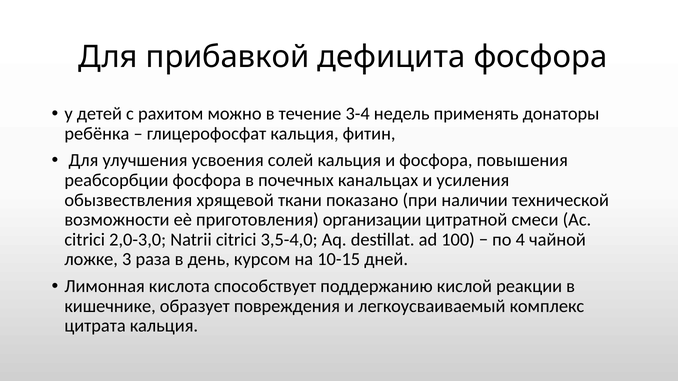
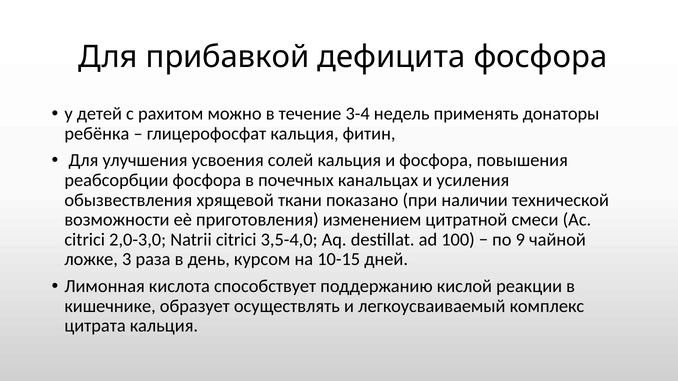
организации: организации -> изменением
4: 4 -> 9
повреждения: повреждения -> осуществлять
